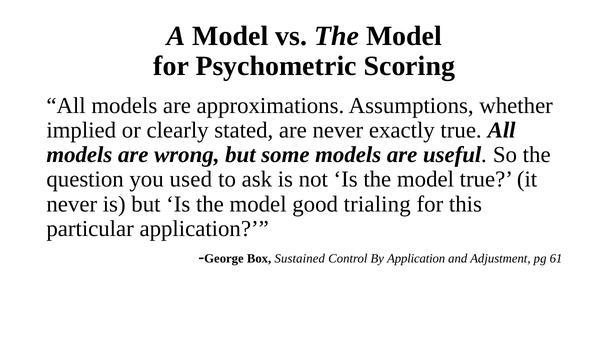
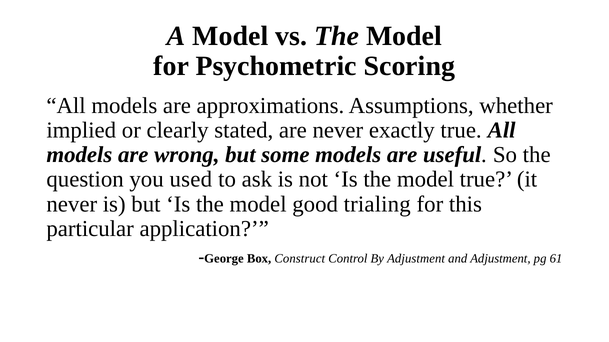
Sustained: Sustained -> Construct
By Application: Application -> Adjustment
